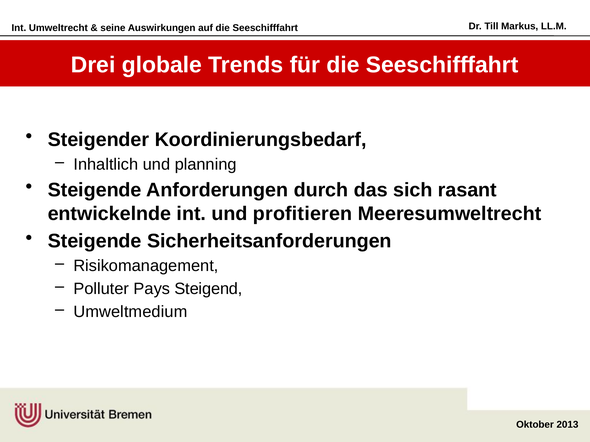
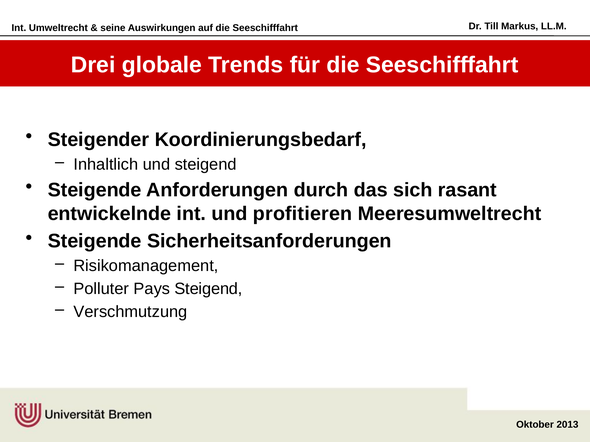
und planning: planning -> steigend
Umweltmedium: Umweltmedium -> Verschmutzung
